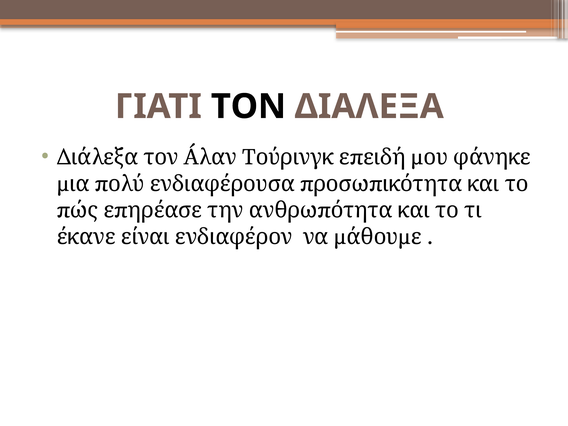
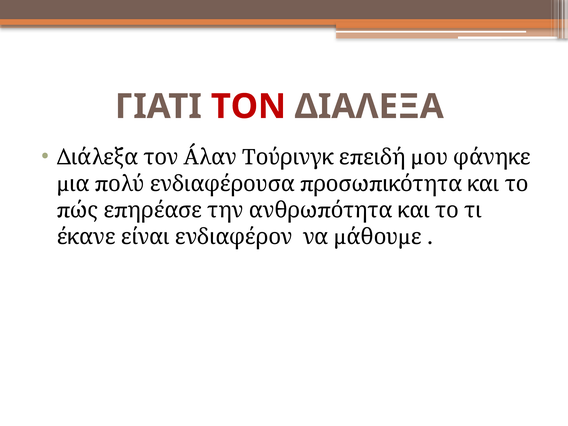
ΤΟΝ colour: black -> red
